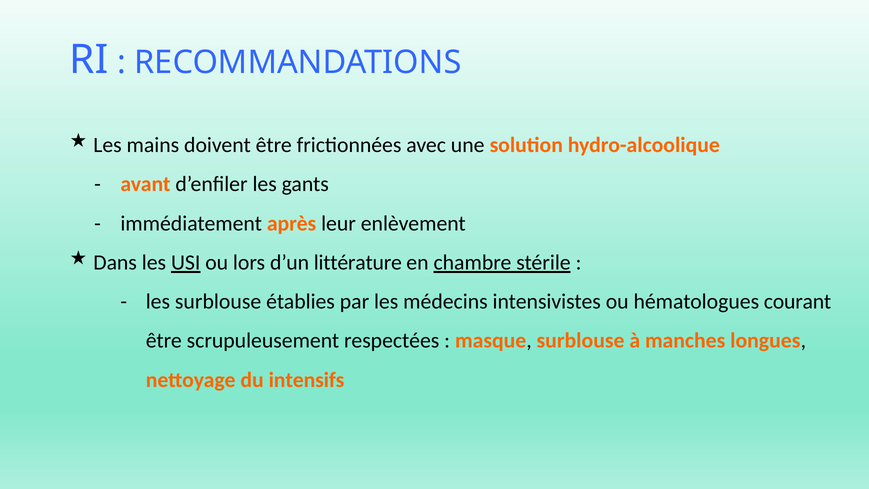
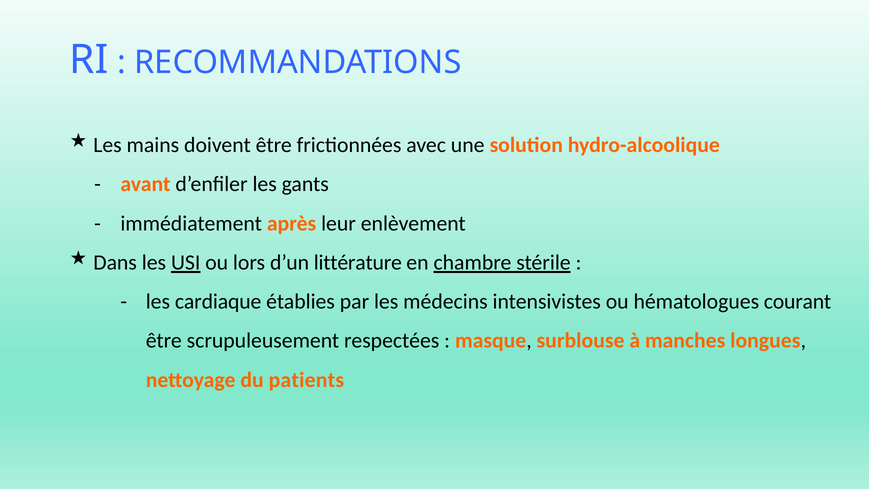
les surblouse: surblouse -> cardiaque
intensifs: intensifs -> patients
